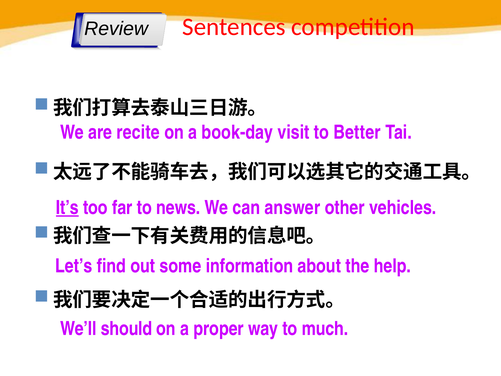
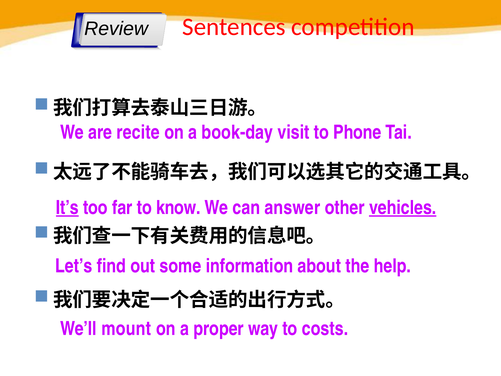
Better: Better -> Phone
news: news -> know
vehicles underline: none -> present
should: should -> mount
much: much -> costs
